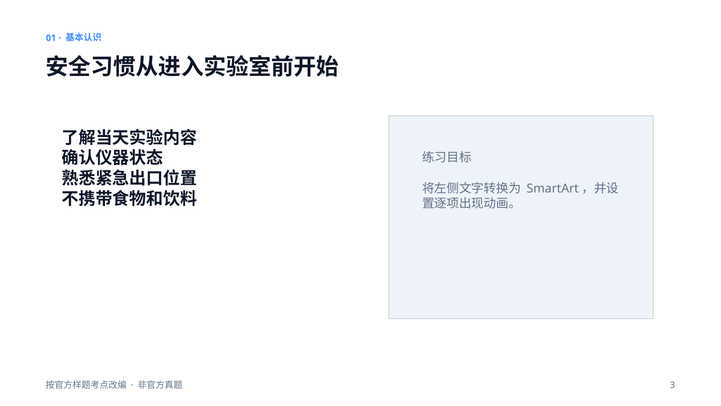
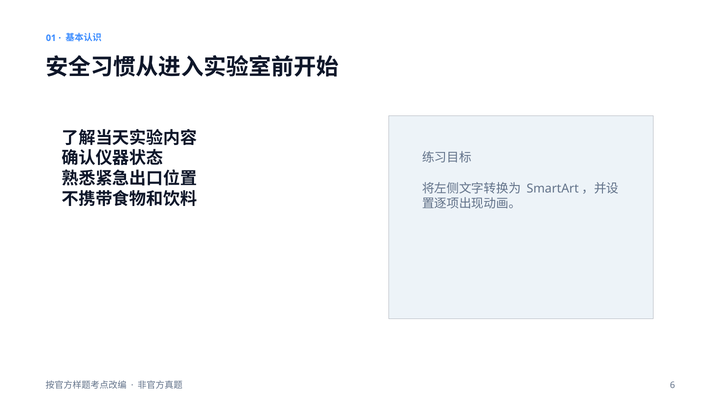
3: 3 -> 6
